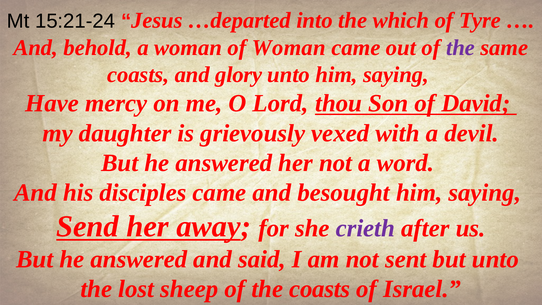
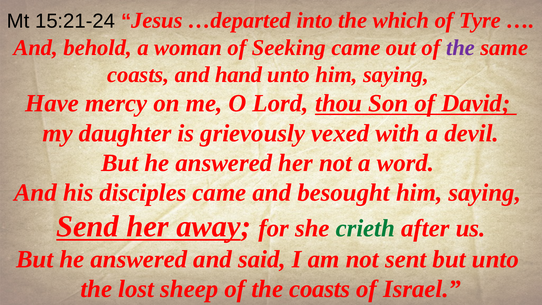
of Woman: Woman -> Seeking
glory: glory -> hand
crieth colour: purple -> green
